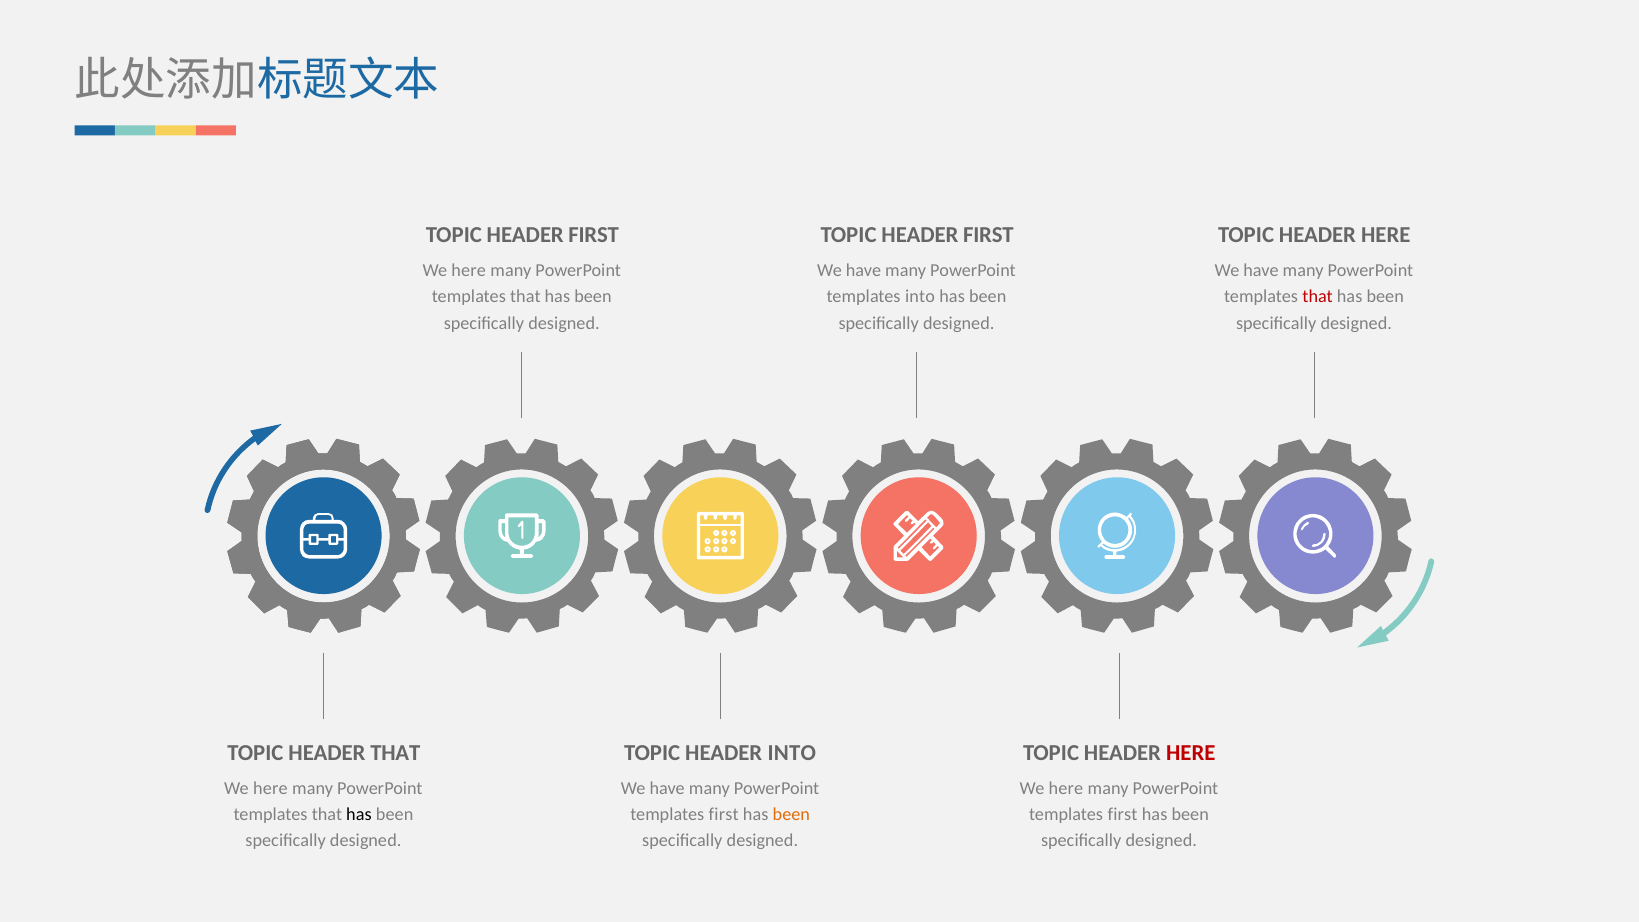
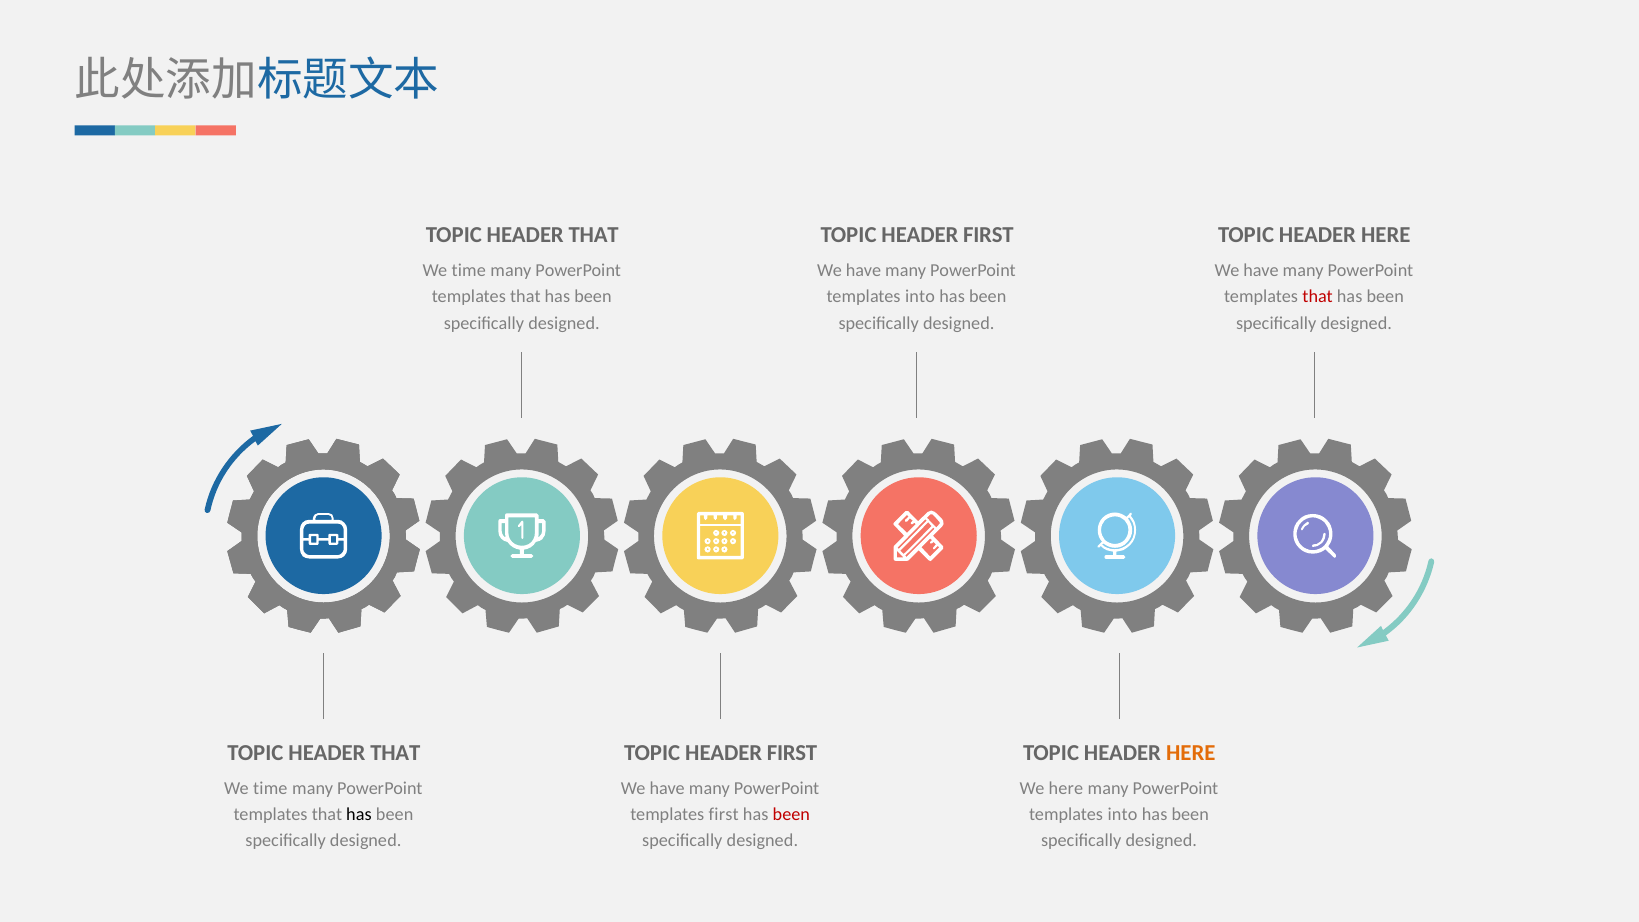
FIRST at (594, 235): FIRST -> THAT
here at (469, 271): here -> time
INTO at (792, 753): INTO -> FIRST
HERE at (1191, 753) colour: red -> orange
here at (270, 788): here -> time
been at (791, 814) colour: orange -> red
first at (1123, 814): first -> into
